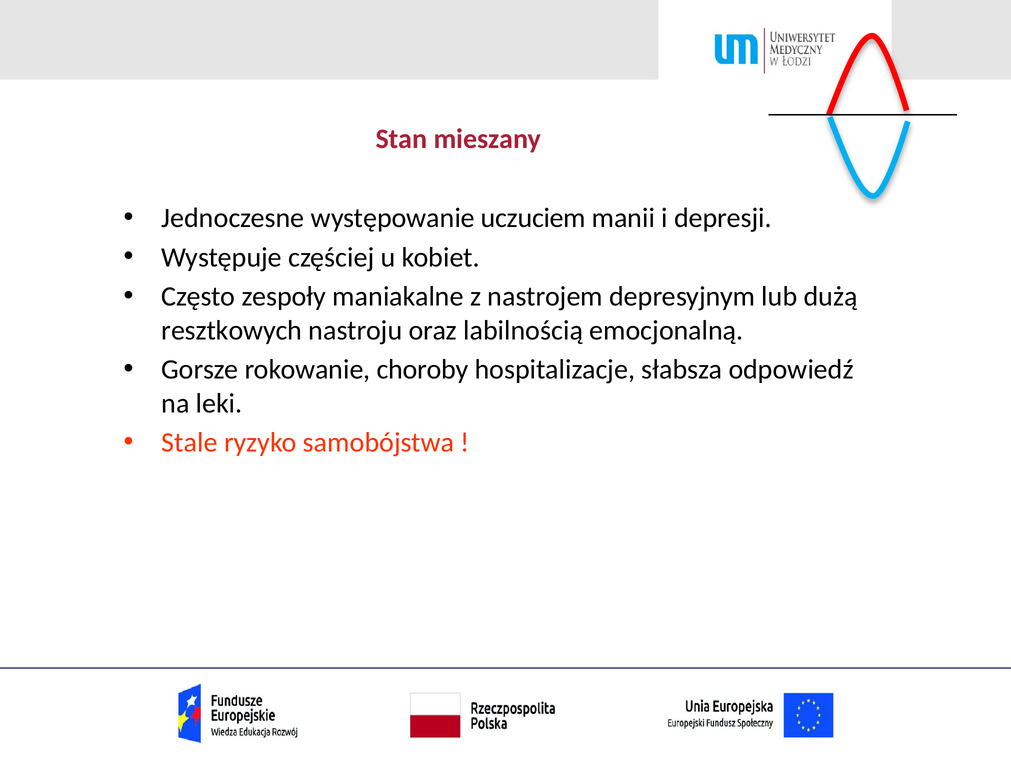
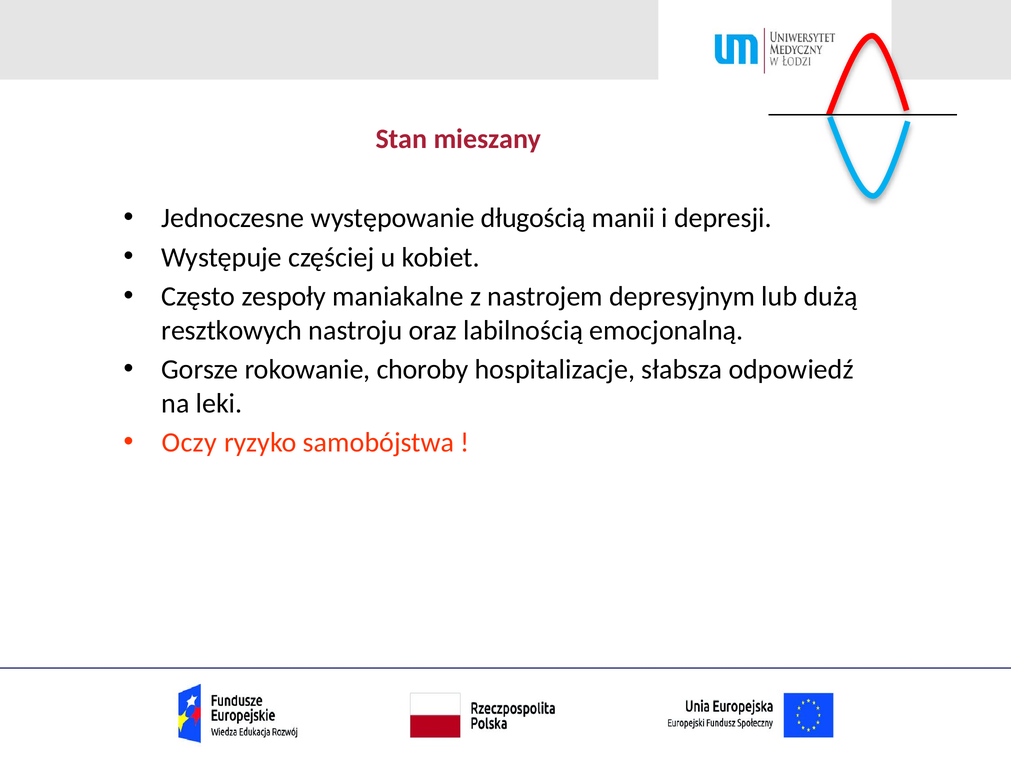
uczuciem: uczuciem -> długością
Stale: Stale -> Oczy
